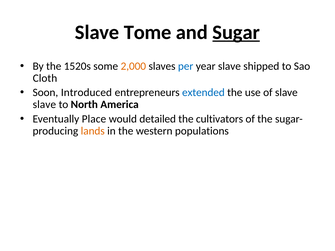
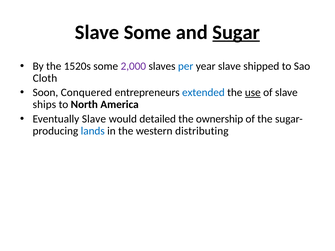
Slave Tome: Tome -> Some
2,000 colour: orange -> purple
Introduced: Introduced -> Conquered
use underline: none -> present
slave at (44, 105): slave -> ships
Eventually Place: Place -> Slave
cultivators: cultivators -> ownership
lands colour: orange -> blue
populations: populations -> distributing
